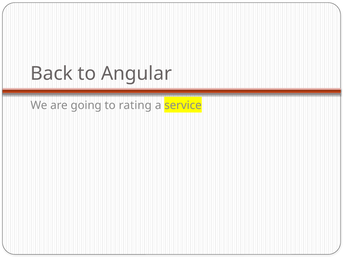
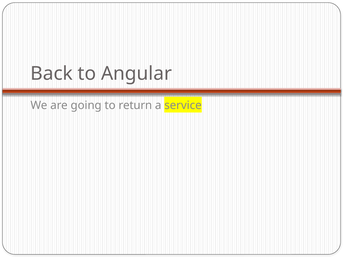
rating: rating -> return
